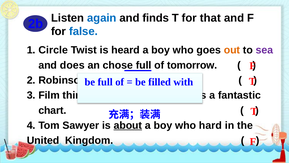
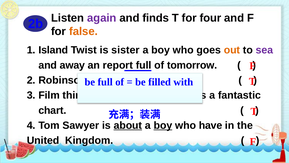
again colour: blue -> purple
for that: that -> four
false colour: blue -> orange
1 Circle: Circle -> Island
heard: heard -> sister
does: does -> away
chose: chose -> report
boy at (163, 125) underline: none -> present
hard: hard -> have
